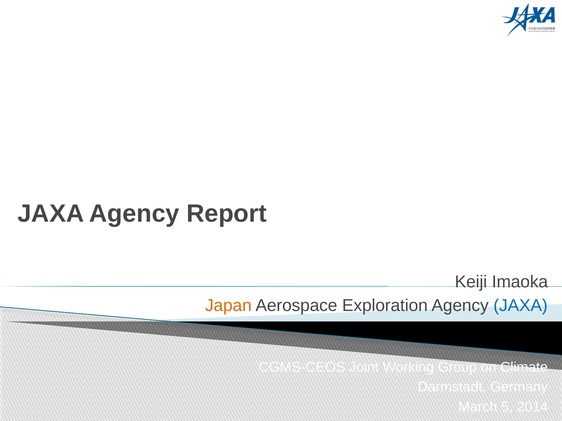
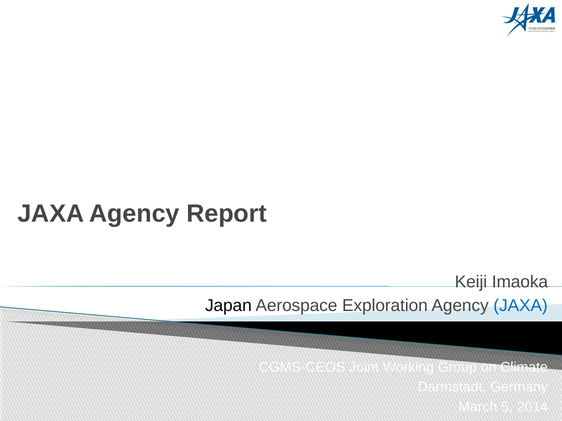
Japan colour: orange -> black
